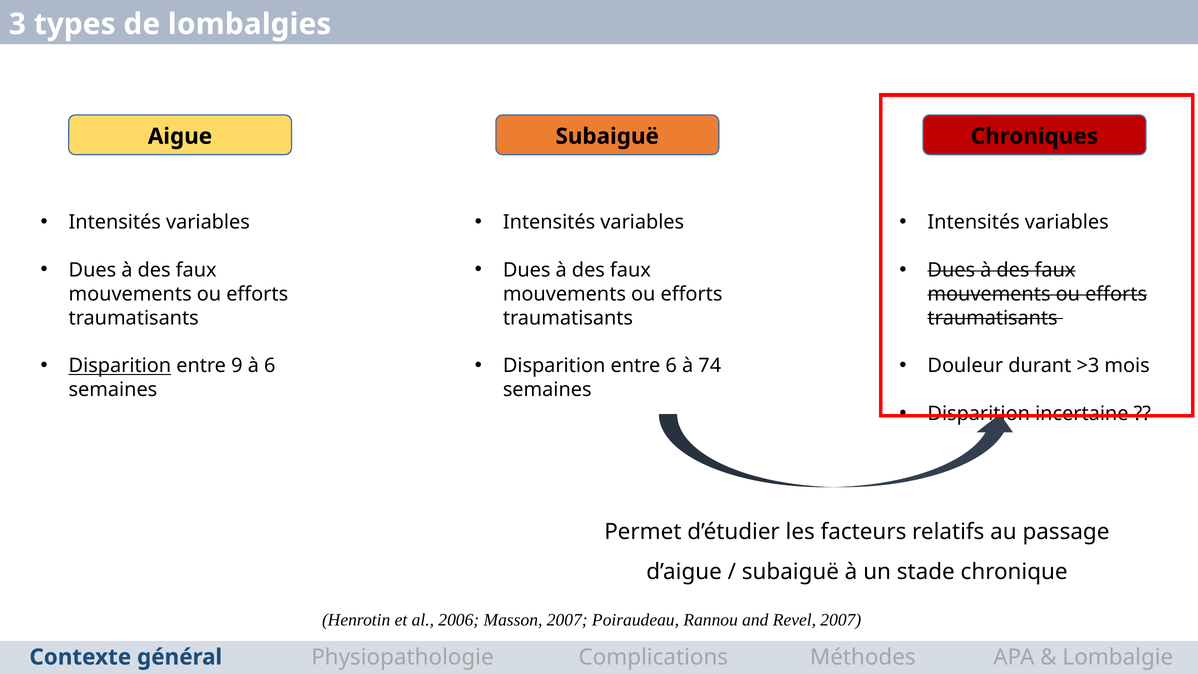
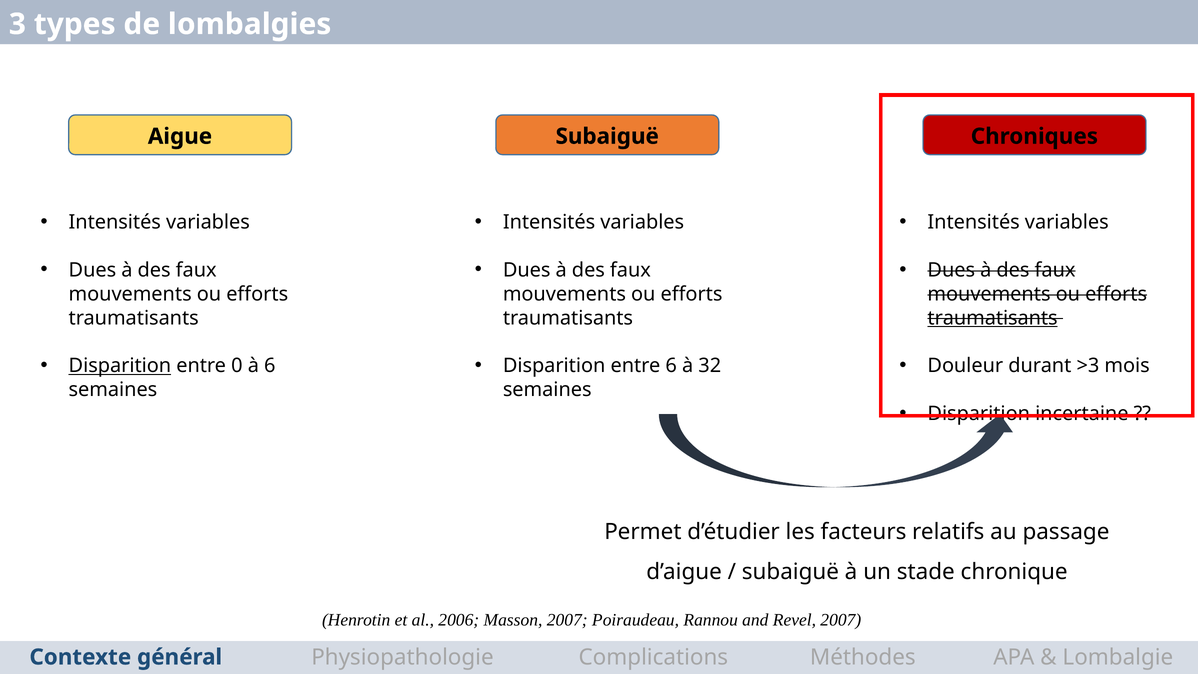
traumatisants at (993, 318) underline: none -> present
9: 9 -> 0
74: 74 -> 32
